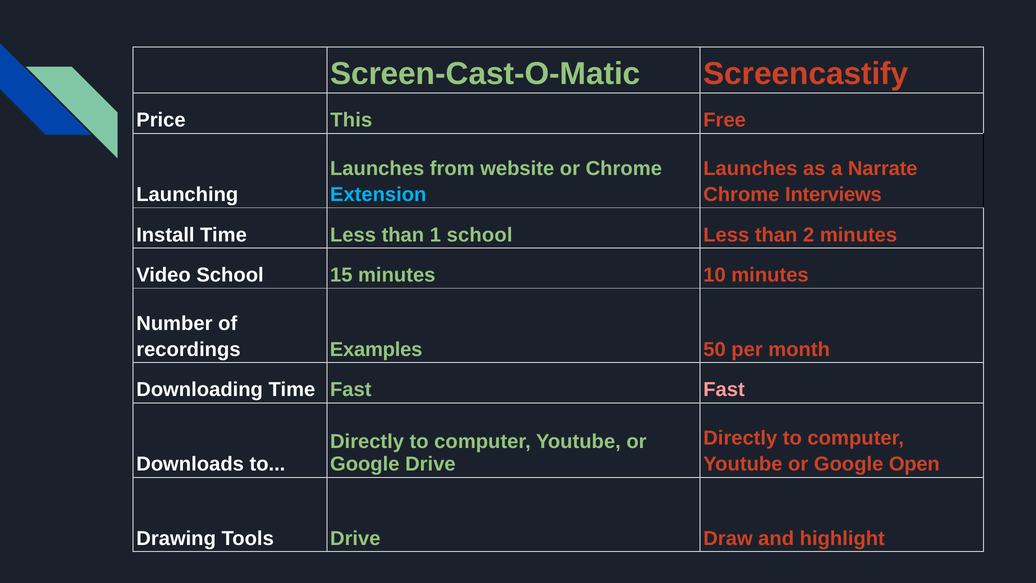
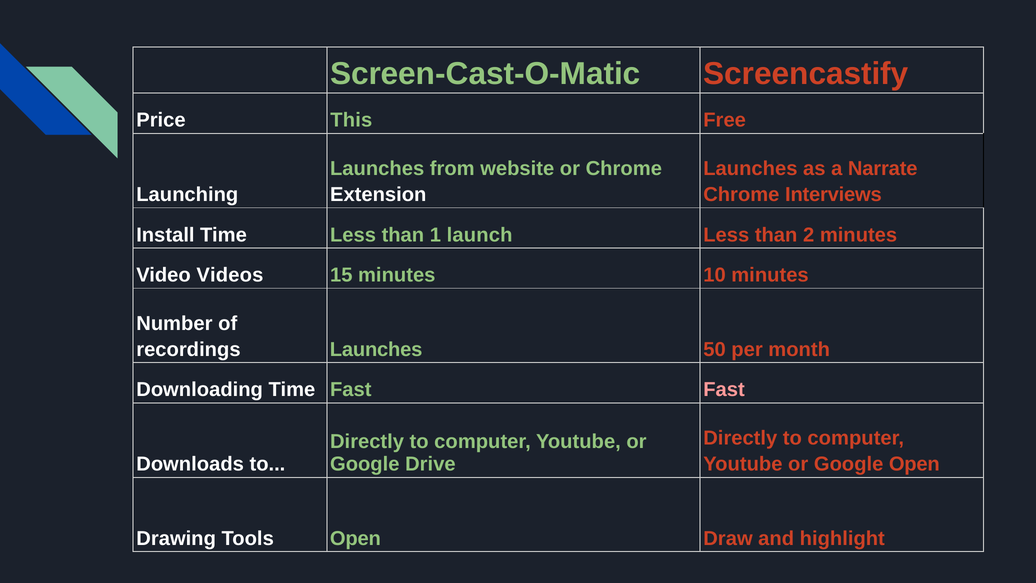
Extension colour: light blue -> white
1 school: school -> launch
Video School: School -> Videos
recordings Examples: Examples -> Launches
Tools Drive: Drive -> Open
